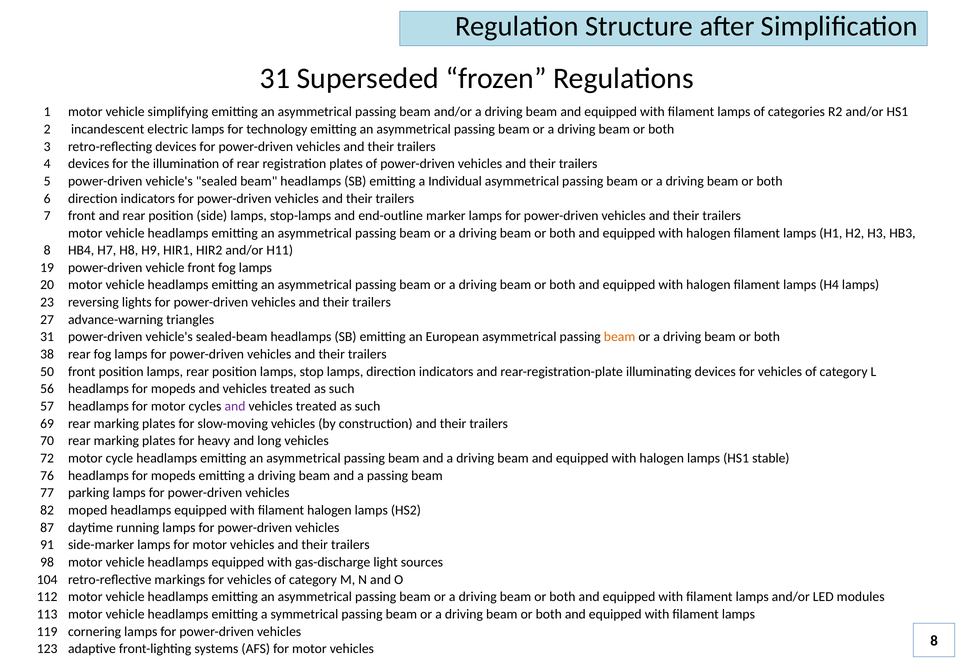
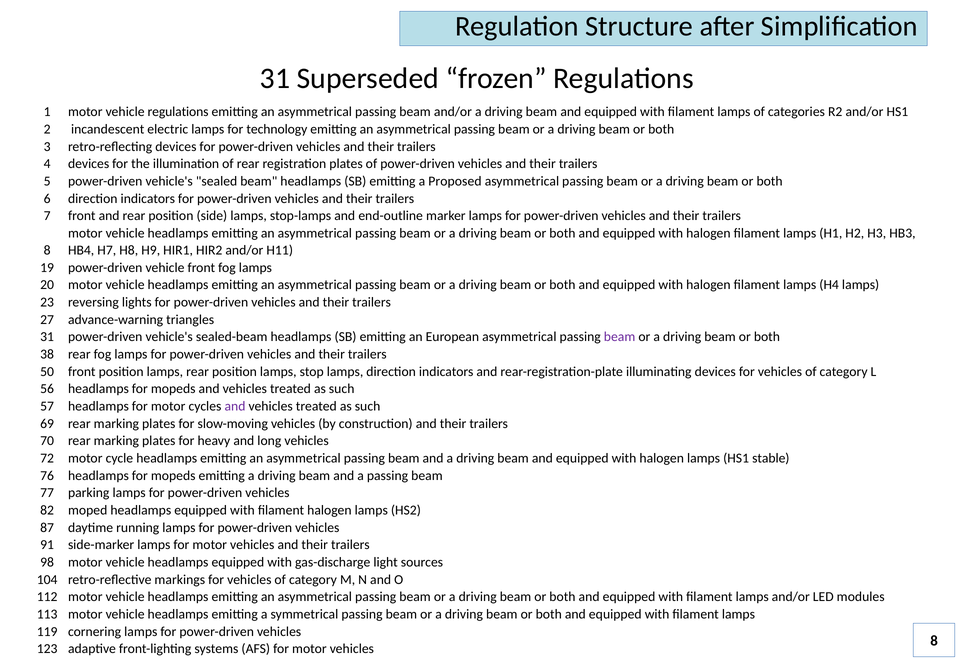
vehicle simplifying: simplifying -> regulations
Individual: Individual -> Proposed
beam at (620, 337) colour: orange -> purple
